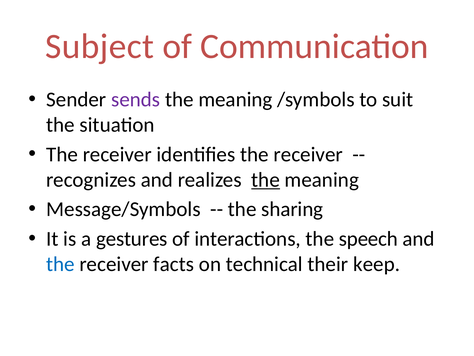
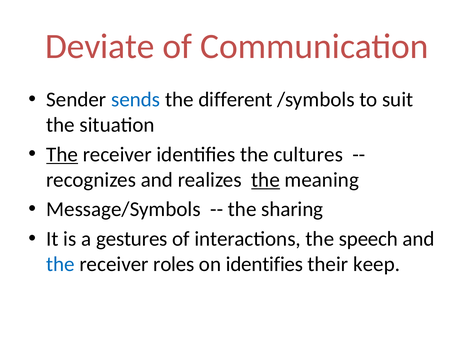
Subject: Subject -> Deviate
sends colour: purple -> blue
meaning at (235, 99): meaning -> different
The at (62, 154) underline: none -> present
identifies the receiver: receiver -> cultures
facts: facts -> roles
on technical: technical -> identifies
